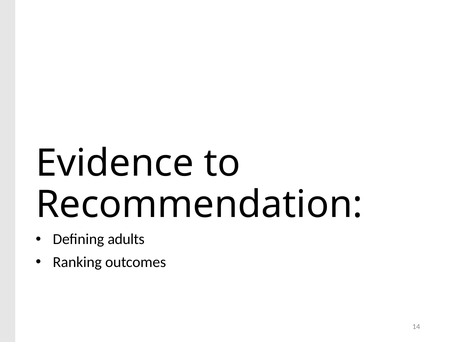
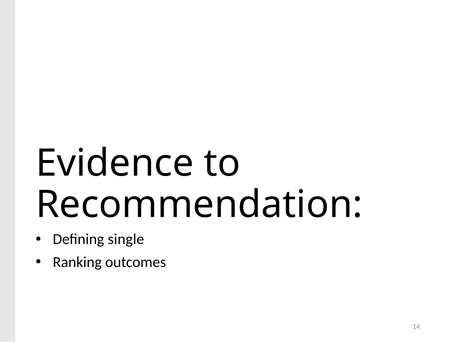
adults: adults -> single
